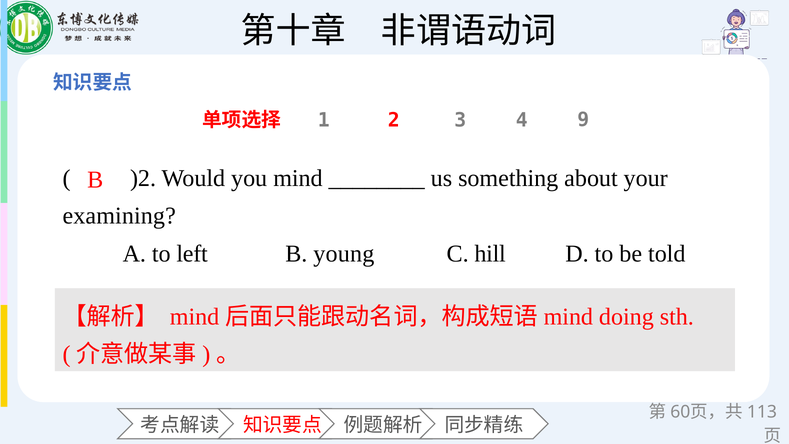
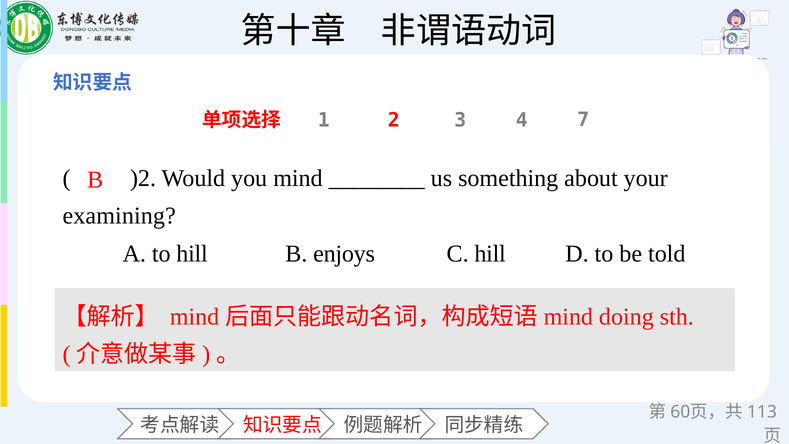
9: 9 -> 7
to left: left -> hill
young: young -> enjoys
